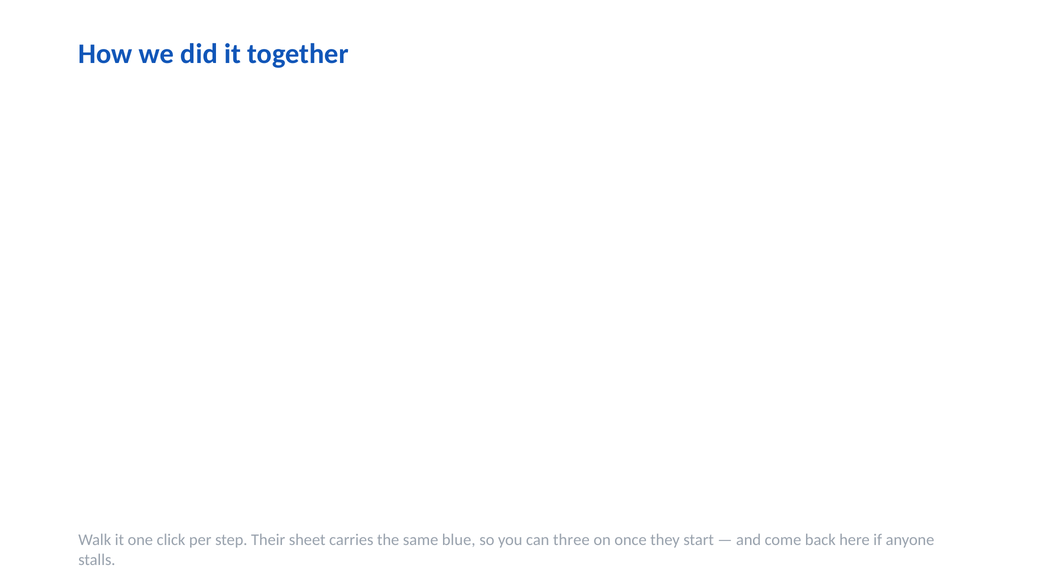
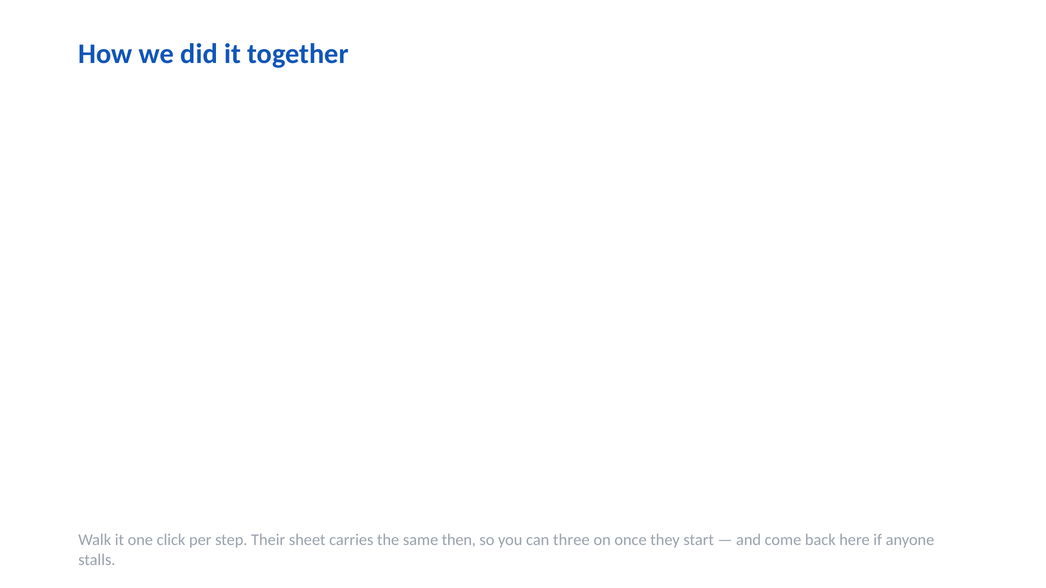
blue: blue -> then
